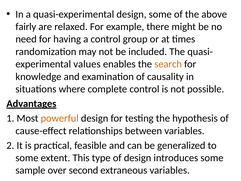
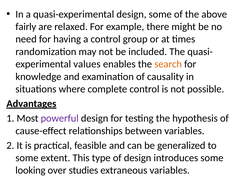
powerful colour: orange -> purple
sample: sample -> looking
second: second -> studies
